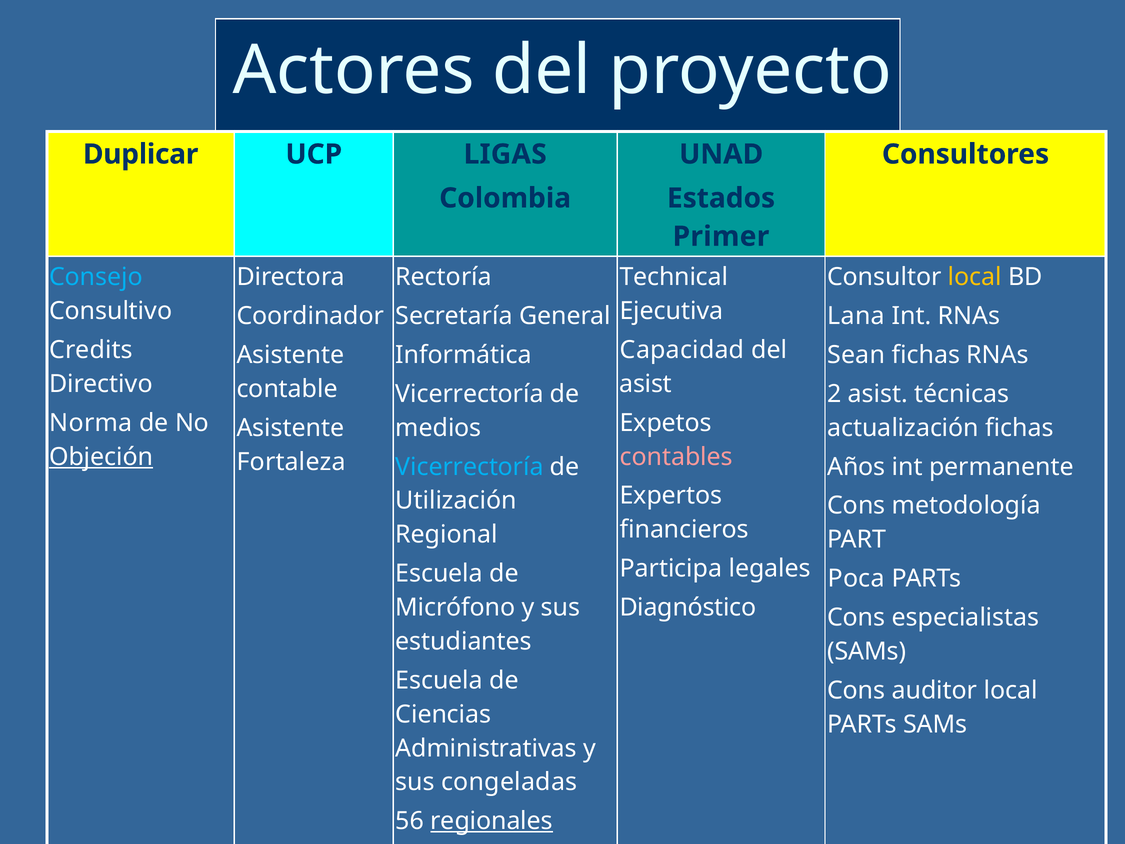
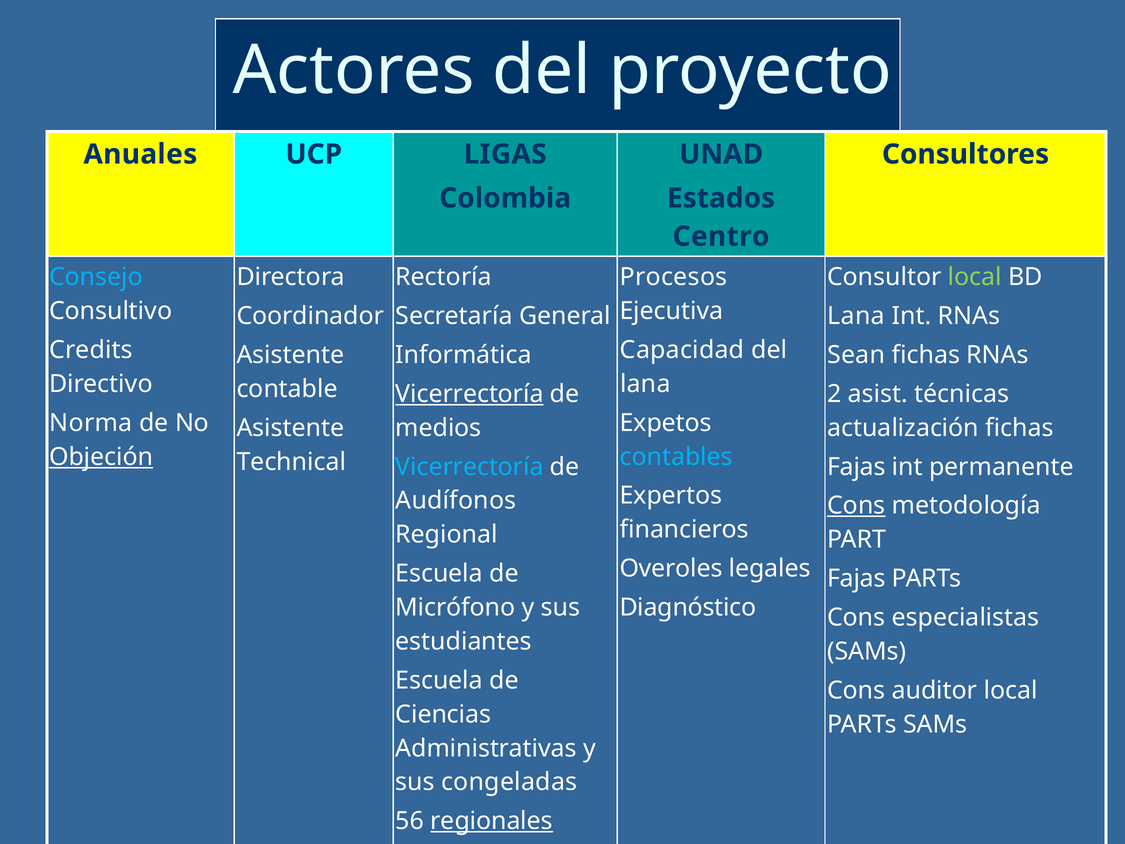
Duplicar: Duplicar -> Anuales
Primer: Primer -> Centro
Technical: Technical -> Procesos
local at (975, 277) colour: yellow -> light green
asist at (646, 384): asist -> lana
Vicerrectoría at (470, 394) underline: none -> present
contables colour: pink -> light blue
Fortaleza: Fortaleza -> Technical
Años at (856, 467): Años -> Fajas
Utilización: Utilización -> Audífonos
Cons at (856, 506) underline: none -> present
Participa: Participa -> Overoles
Poca at (856, 578): Poca -> Fajas
